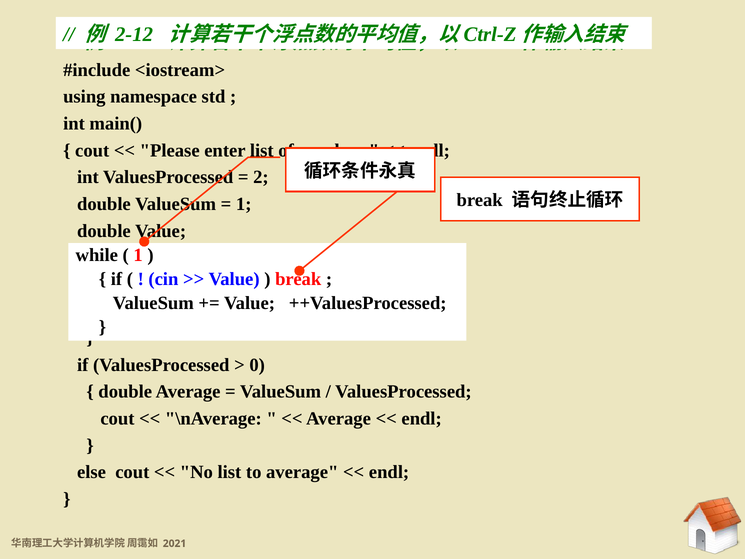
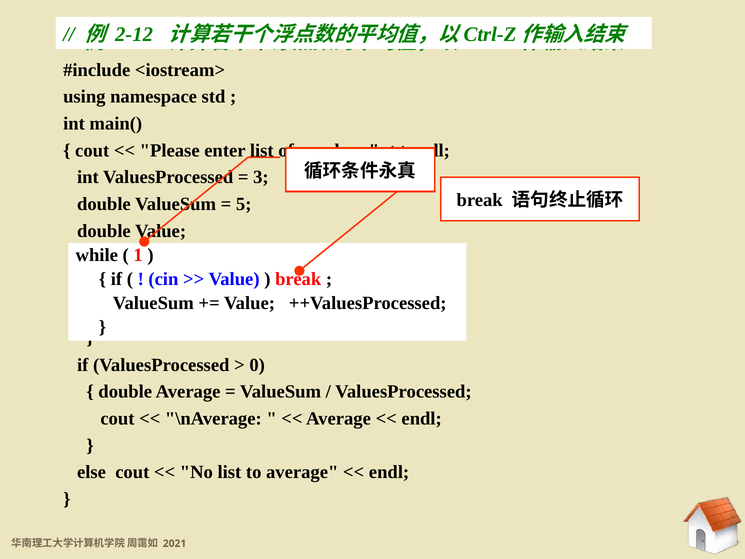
2: 2 -> 3
1 at (244, 204): 1 -> 5
